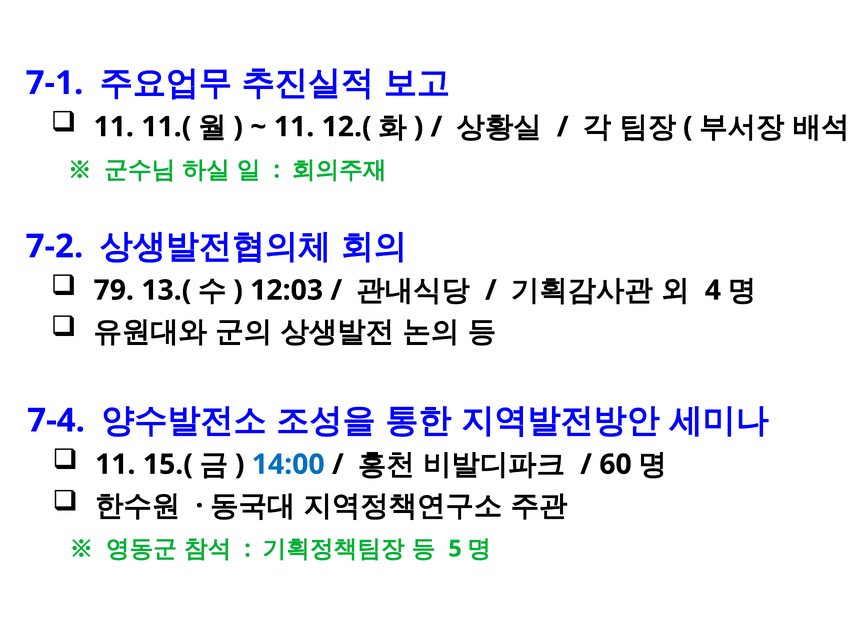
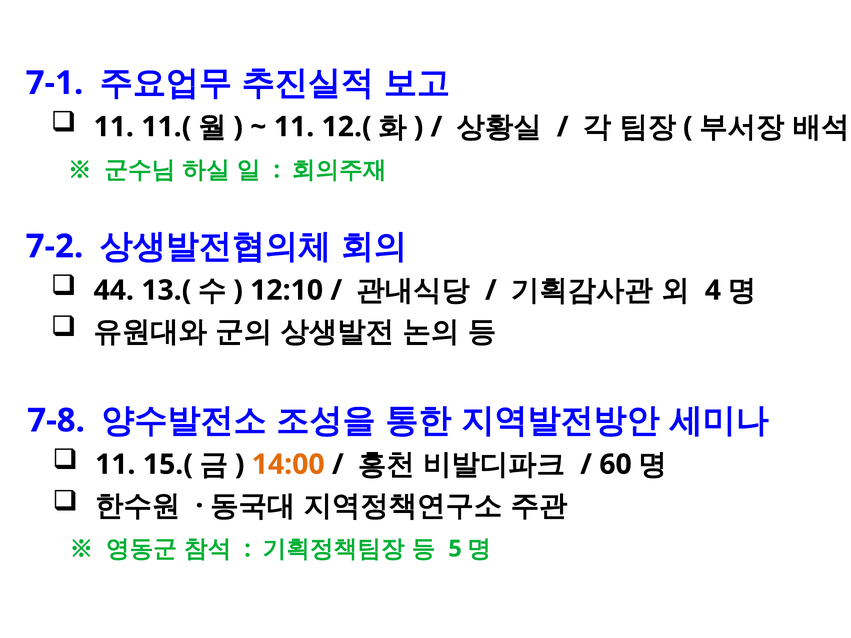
79: 79 -> 44
12:03: 12:03 -> 12:10
7-4: 7-4 -> 7-8
14:00 colour: blue -> orange
